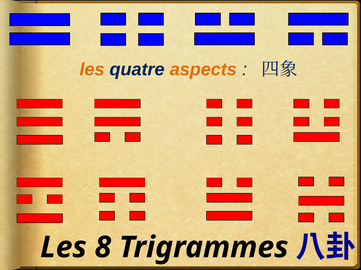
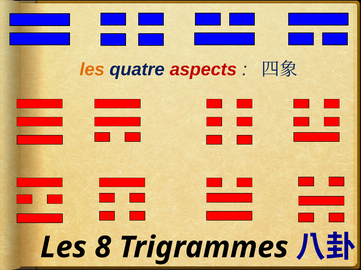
aspects colour: orange -> red
